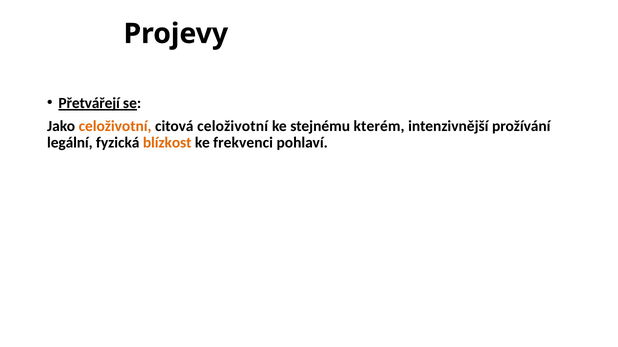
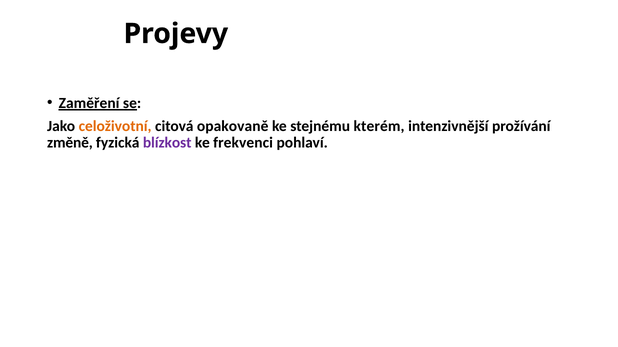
Přetvářejí: Přetvářejí -> Zaměření
citová celoživotní: celoživotní -> opakovaně
legální: legální -> změně
blízkost colour: orange -> purple
